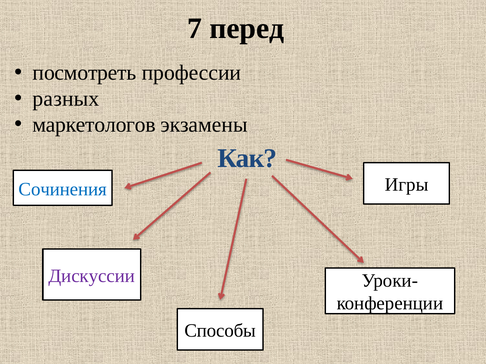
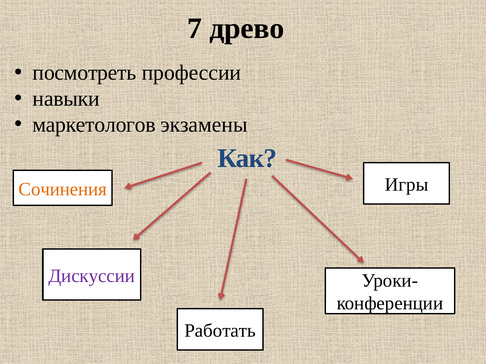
перед: перед -> древо
разных: разных -> навыки
Сочинения colour: blue -> orange
Способы: Способы -> Работать
